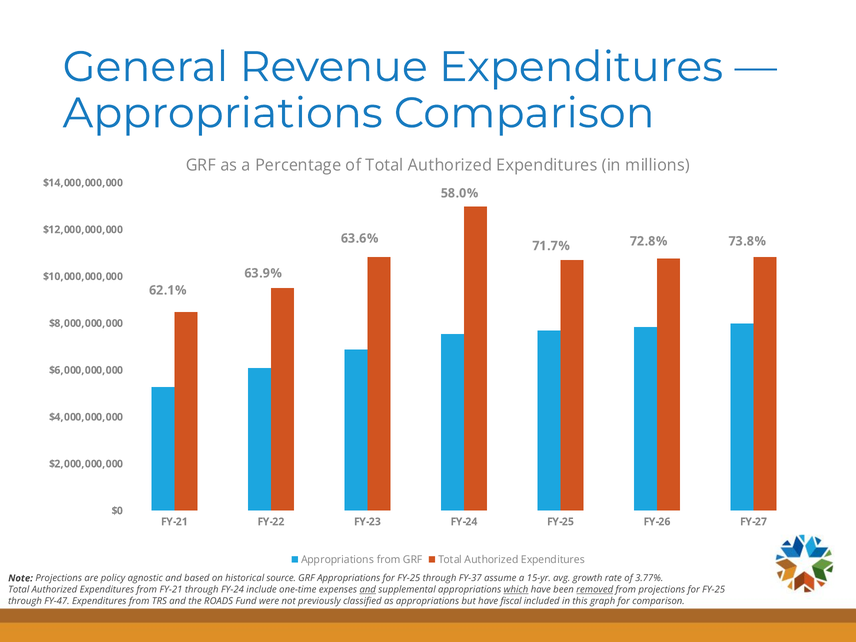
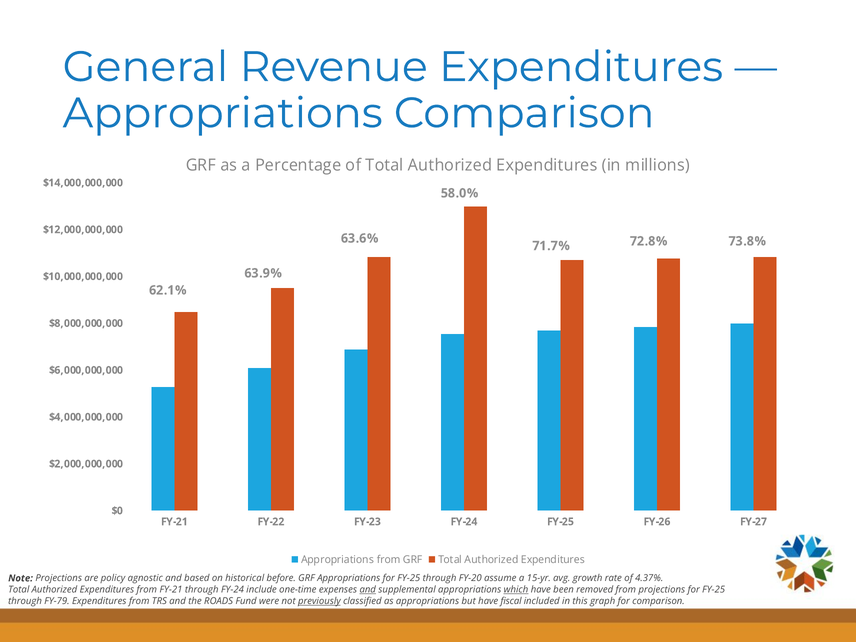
source: source -> before
FY-37: FY-37 -> FY-20
3.77%: 3.77% -> 4.37%
removed underline: present -> none
FY-47: FY-47 -> FY-79
previously underline: none -> present
